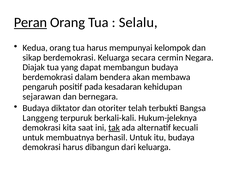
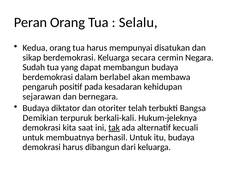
Peran underline: present -> none
kelompok: kelompok -> disatukan
Diajak: Diajak -> Sudah
bendera: bendera -> berlabel
Langgeng: Langgeng -> Demikian
